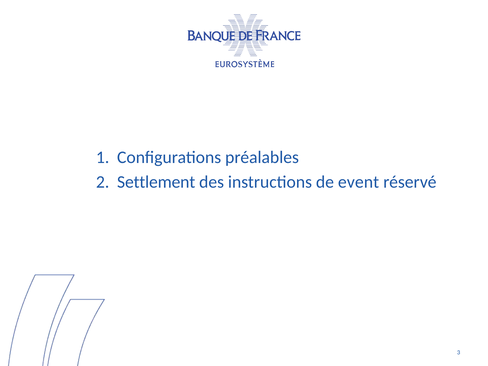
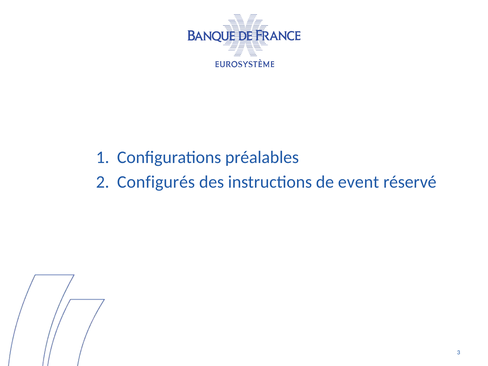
Settlement: Settlement -> Configurés
